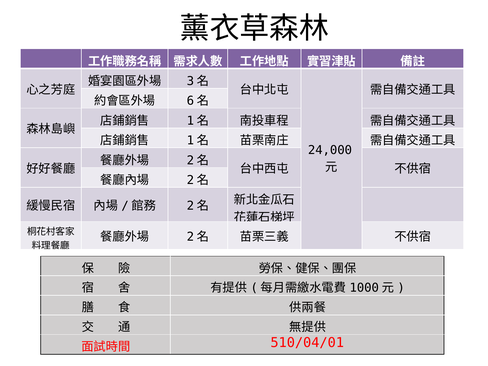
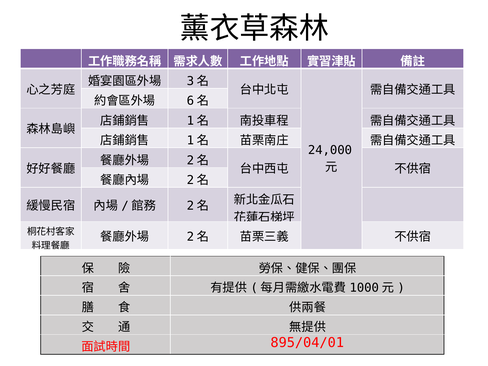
510/04/01: 510/04/01 -> 895/04/01
